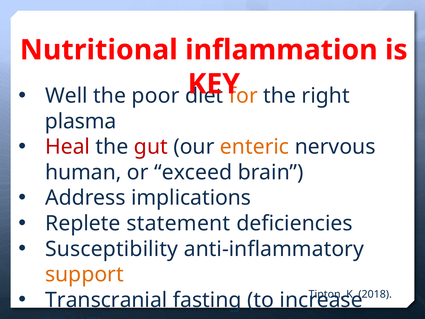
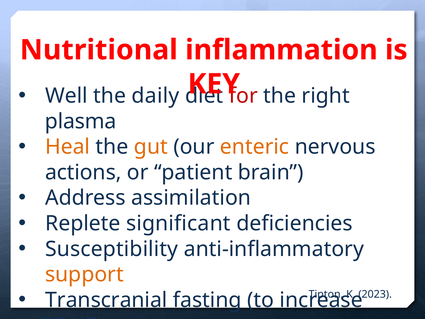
poor: poor -> daily
for colour: orange -> red
Heal colour: red -> orange
gut colour: red -> orange
human: human -> actions
exceed: exceed -> patient
implications: implications -> assimilation
statement: statement -> significant
2018: 2018 -> 2023
